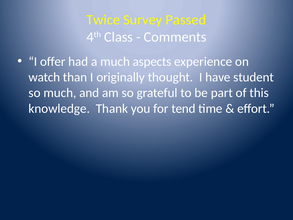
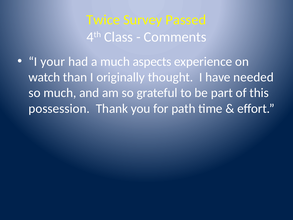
offer: offer -> your
student: student -> needed
knowledge: knowledge -> possession
tend: tend -> path
